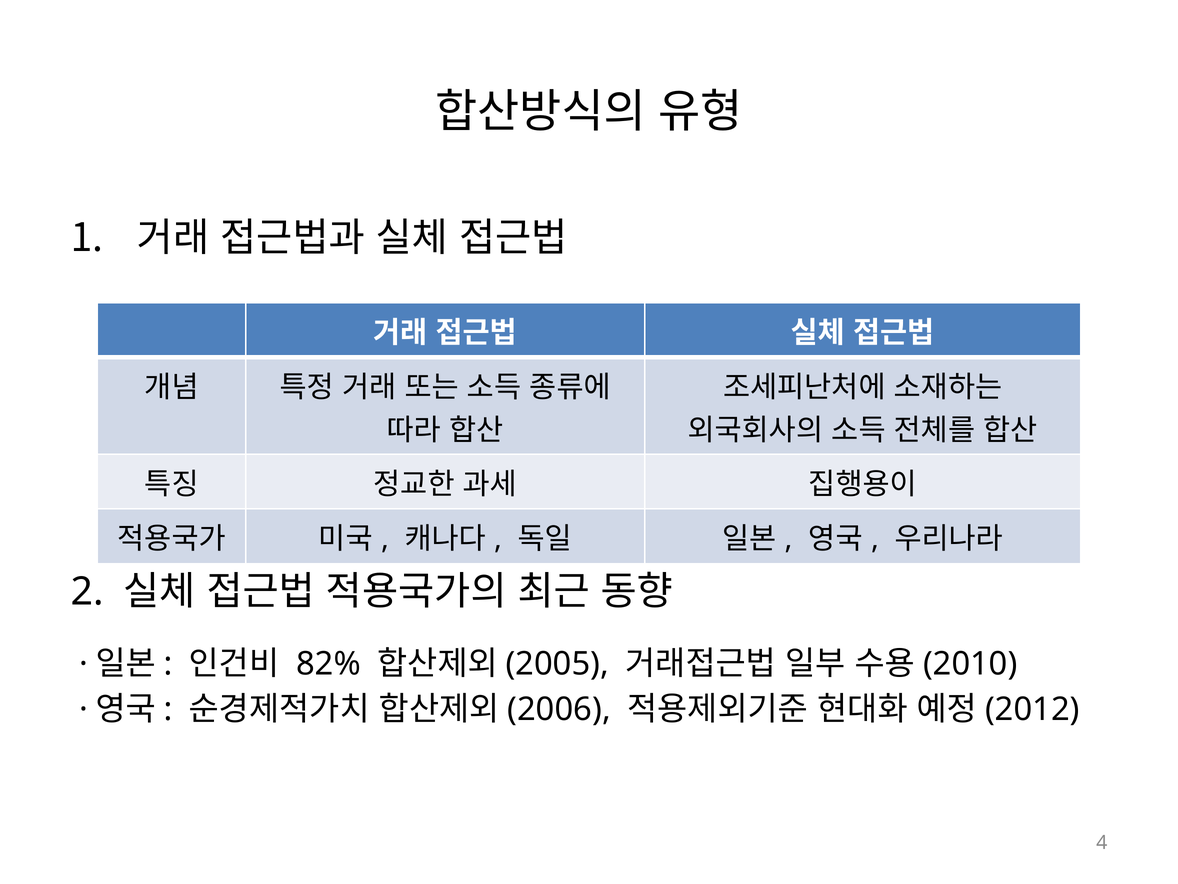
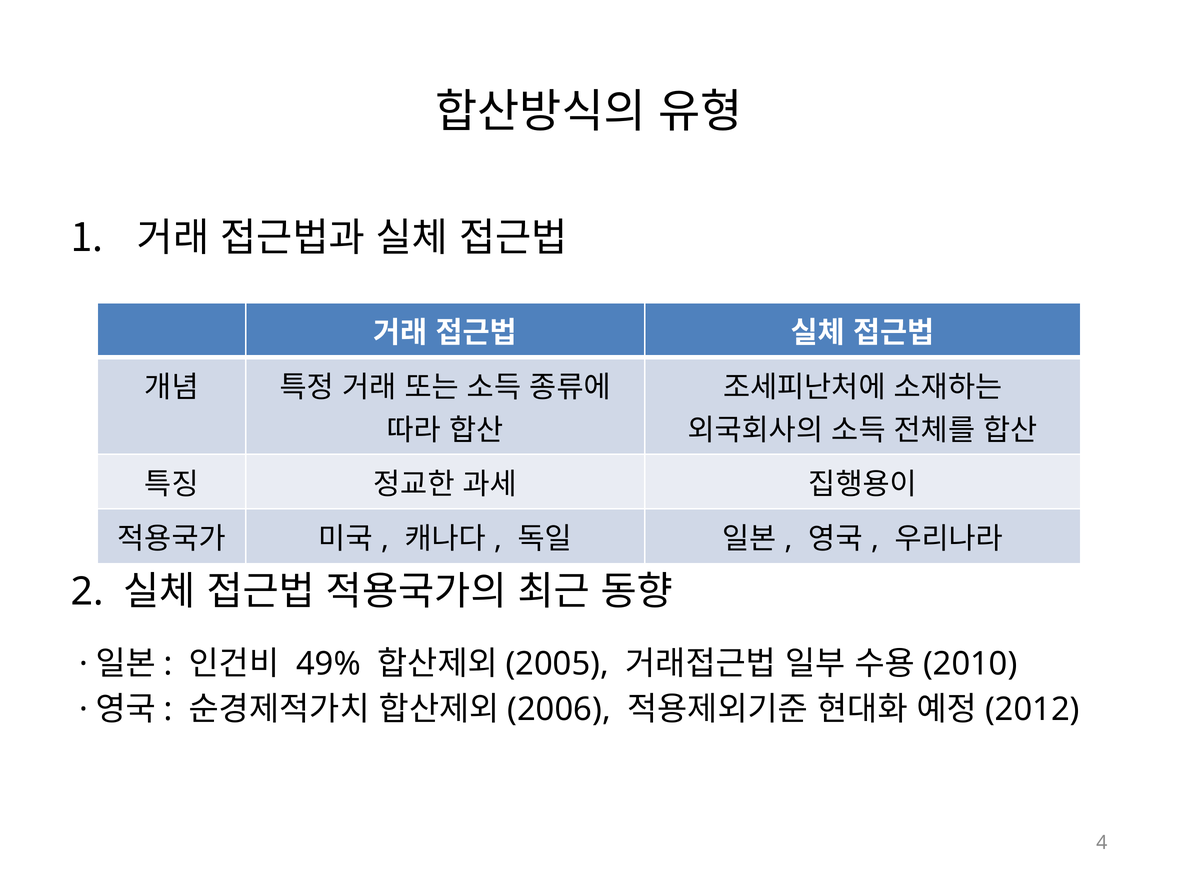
82%: 82% -> 49%
